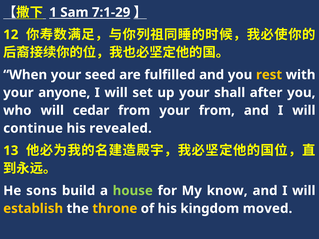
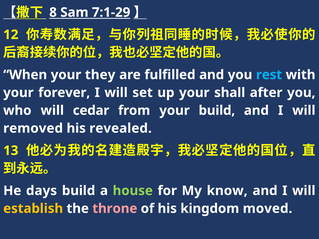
1: 1 -> 8
seed: seed -> they
rest colour: yellow -> light blue
anyone: anyone -> forever
your from: from -> build
continue: continue -> removed
sons: sons -> days
throne colour: yellow -> pink
